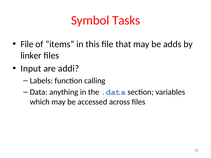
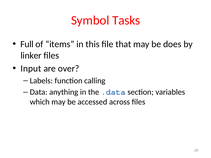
File at (27, 44): File -> Full
adds: adds -> does
addi: addi -> over
